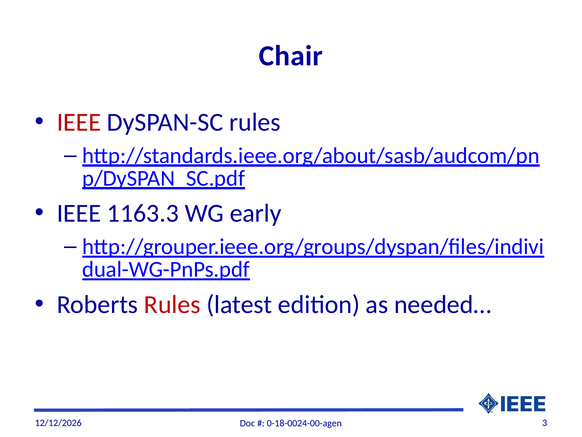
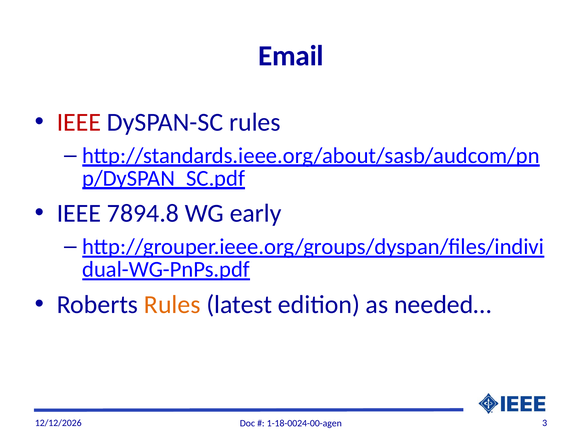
Chair: Chair -> Email
1163.3: 1163.3 -> 7894.8
Rules at (172, 304) colour: red -> orange
0-18-0024-00-agen: 0-18-0024-00-agen -> 1-18-0024-00-agen
